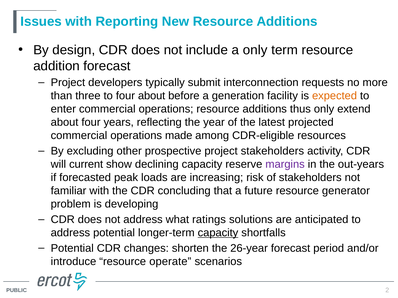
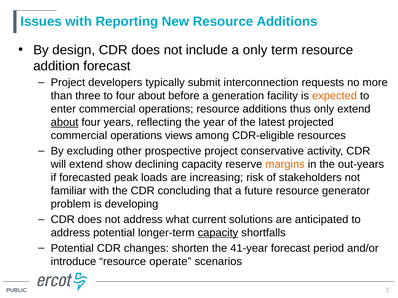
about at (65, 123) underline: none -> present
made: made -> views
project stakeholders: stakeholders -> conservative
will current: current -> extend
margins colour: purple -> orange
ratings: ratings -> current
26-year: 26-year -> 41-year
